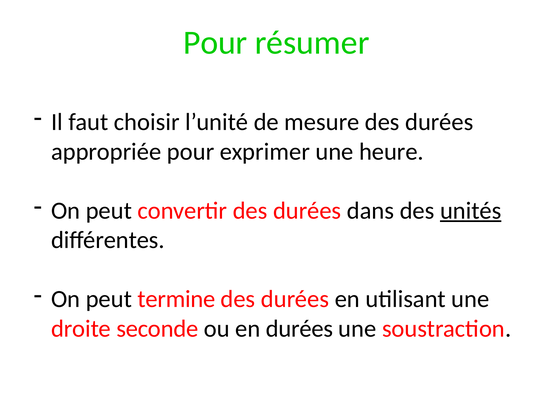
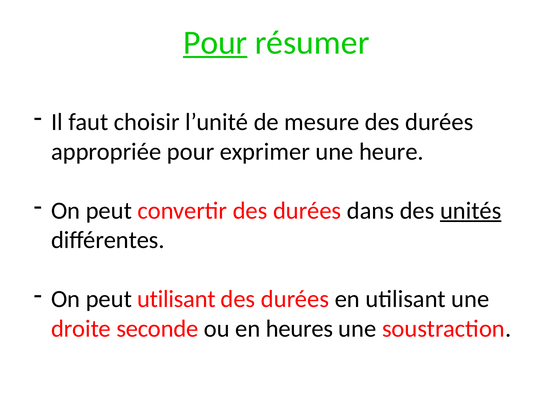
Pour at (215, 42) underline: none -> present
peut termine: termine -> utilisant
en durées: durées -> heures
